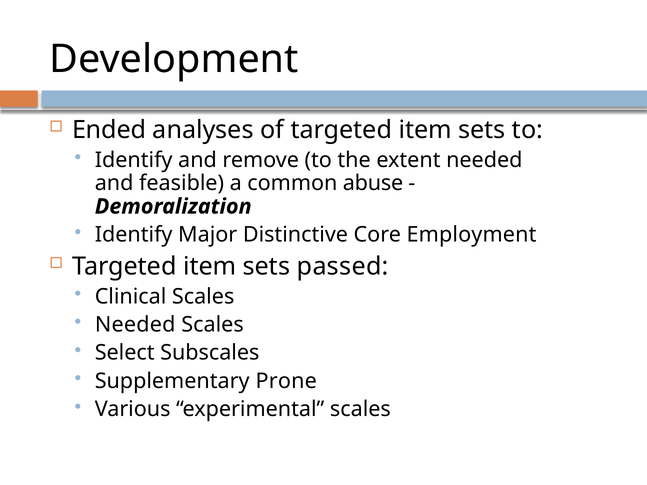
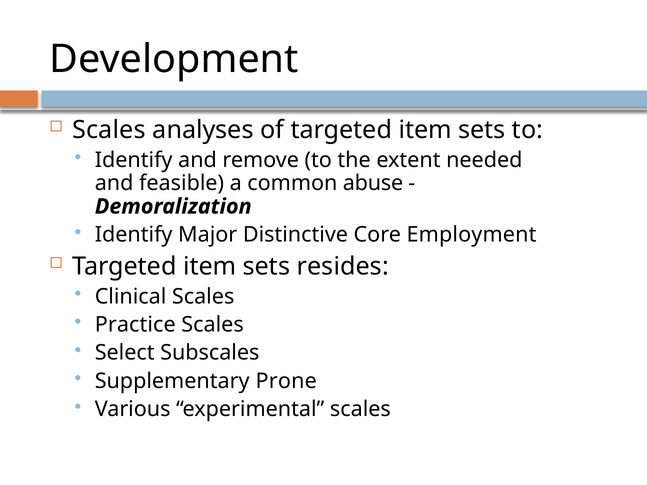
Ended at (109, 130): Ended -> Scales
passed: passed -> resides
Needed at (135, 325): Needed -> Practice
